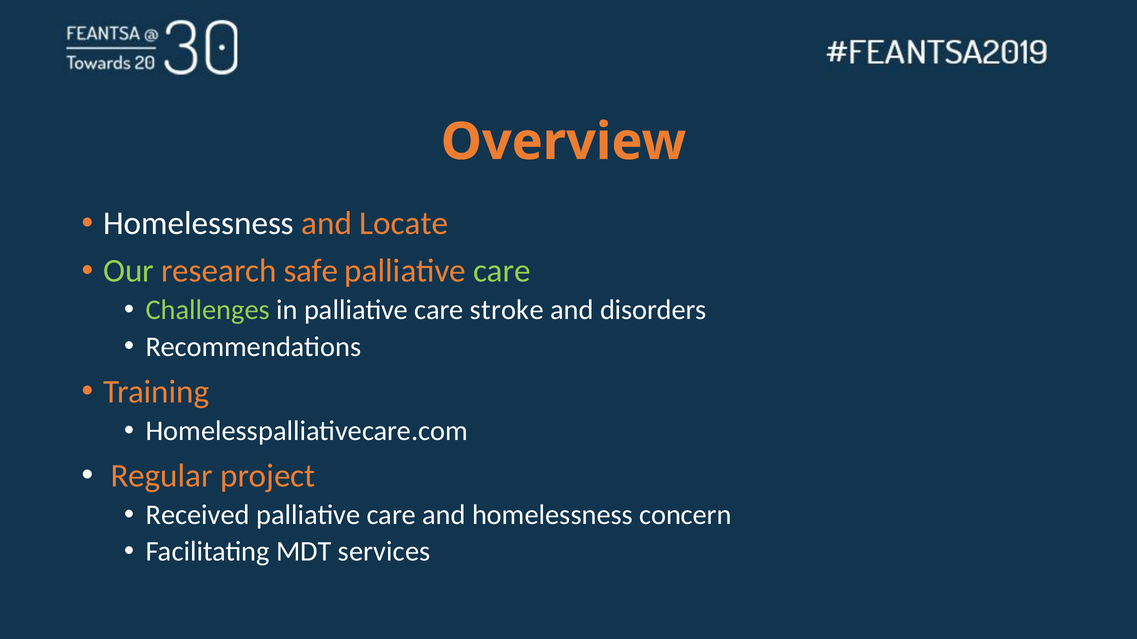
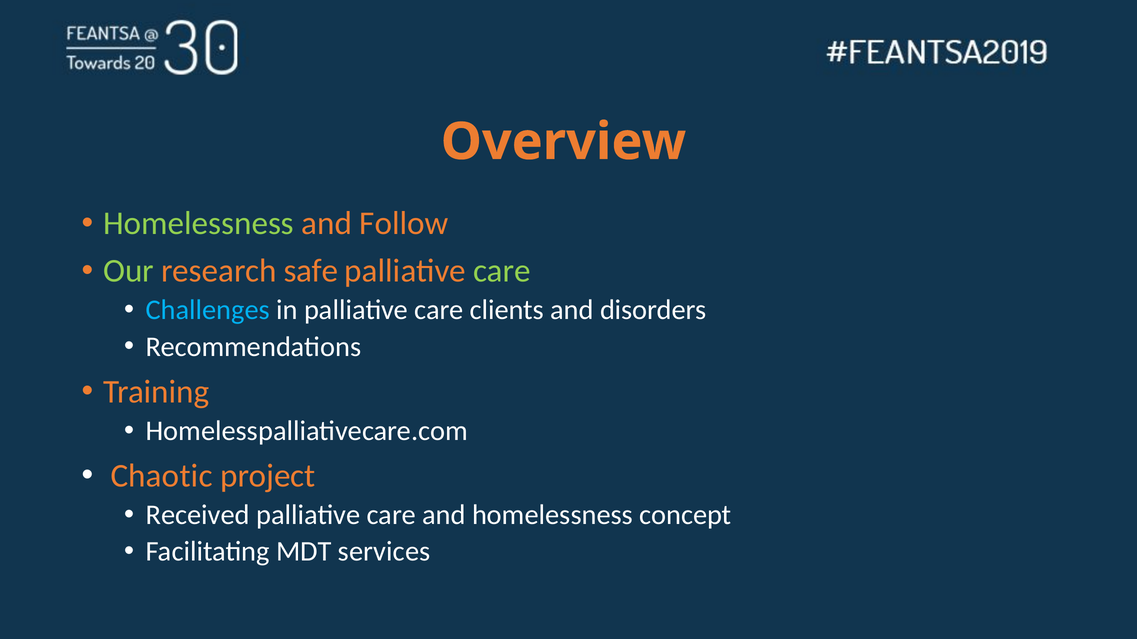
Homelessness at (199, 224) colour: white -> light green
Locate: Locate -> Follow
Challenges colour: light green -> light blue
stroke: stroke -> clients
Regular: Regular -> Chaotic
concern: concern -> concept
